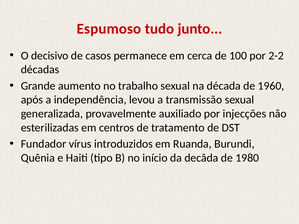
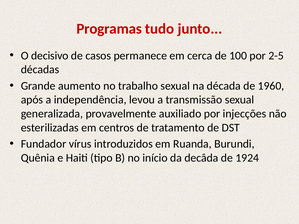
Espumoso: Espumoso -> Programas
2-2: 2-2 -> 2-5
1980: 1980 -> 1924
